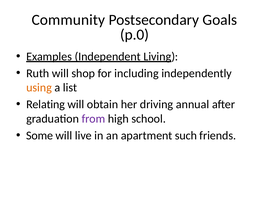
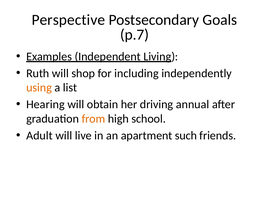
Community: Community -> Perspective
p.0: p.0 -> p.7
Relating: Relating -> Hearing
from colour: purple -> orange
Some: Some -> Adult
